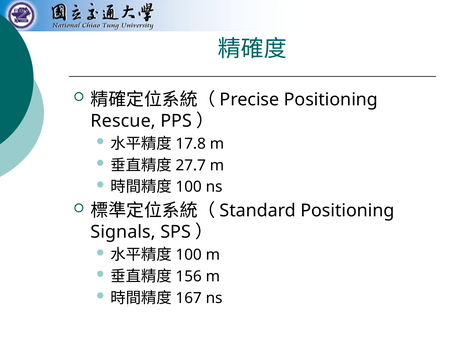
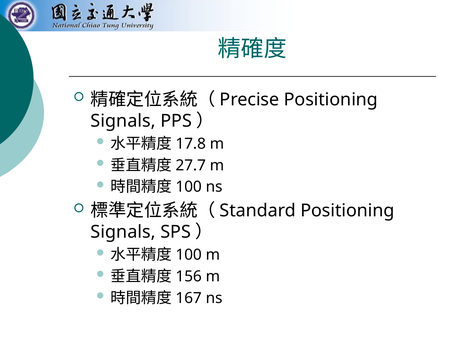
Rescue at (123, 121): Rescue -> Signals
